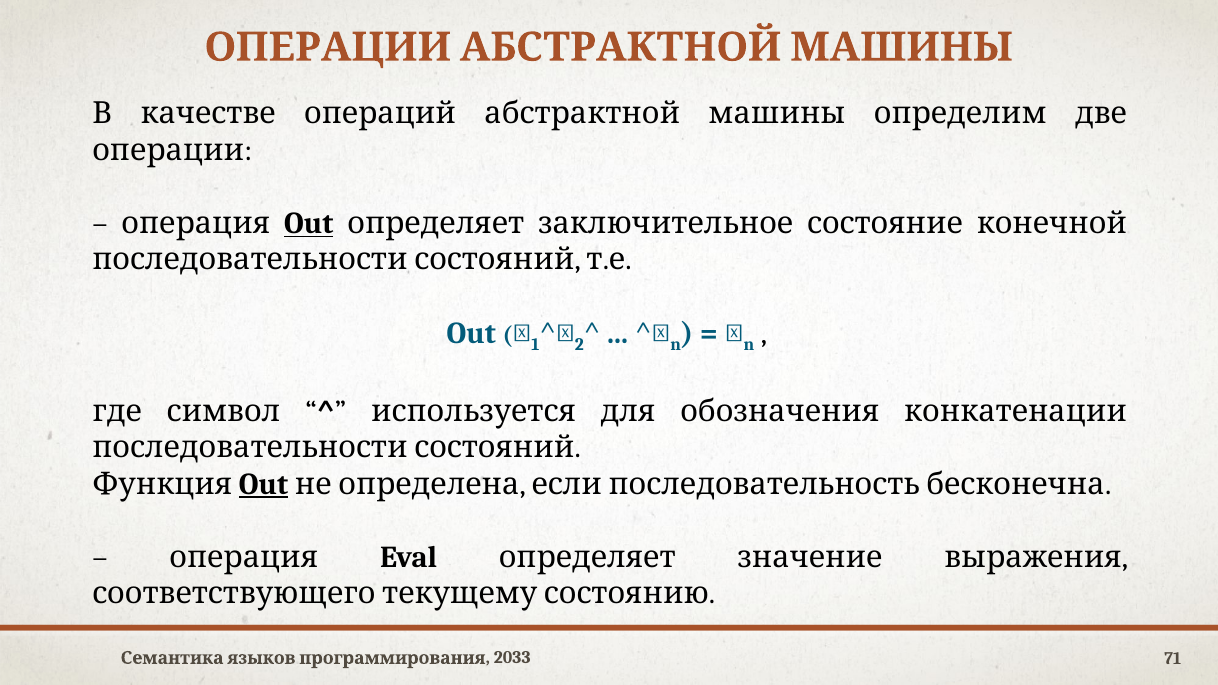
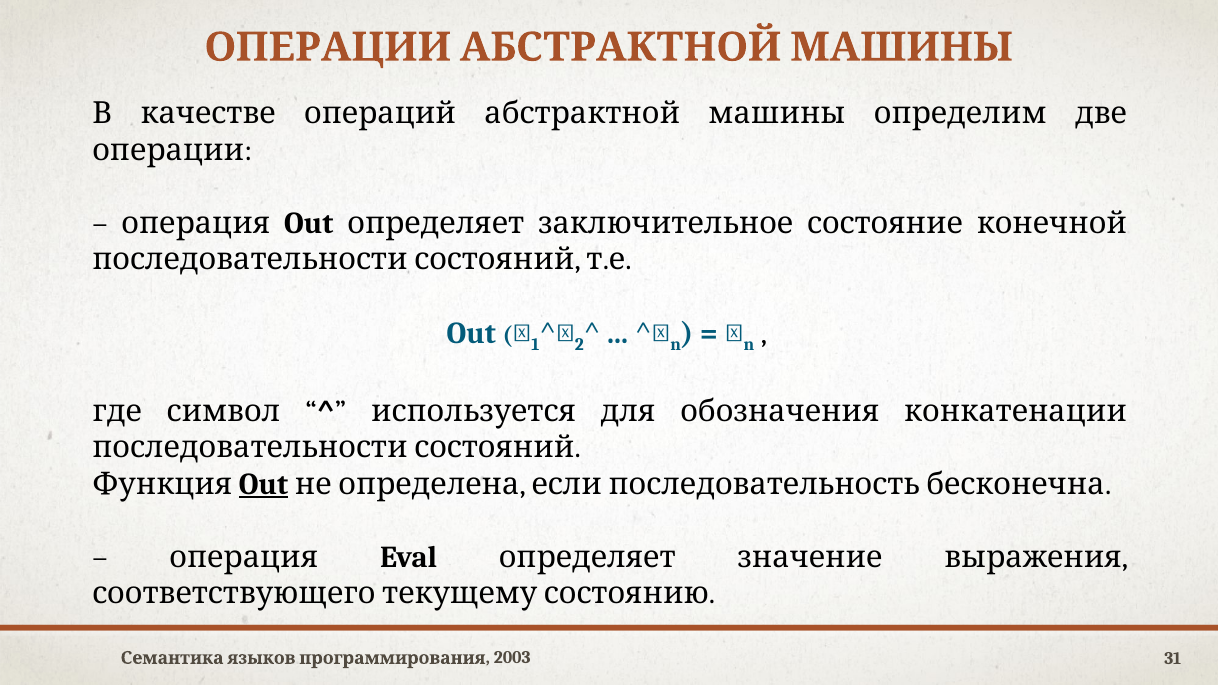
Out at (309, 223) underline: present -> none
2033: 2033 -> 2003
71: 71 -> 31
